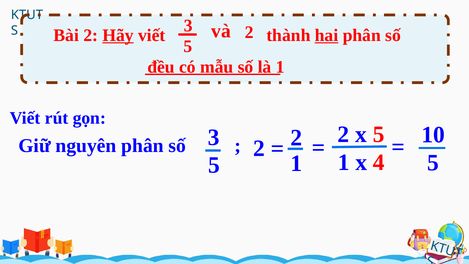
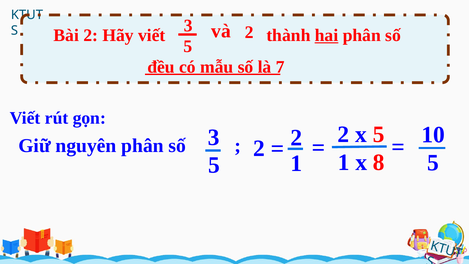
Hãy underline: present -> none
là 1: 1 -> 7
4: 4 -> 8
